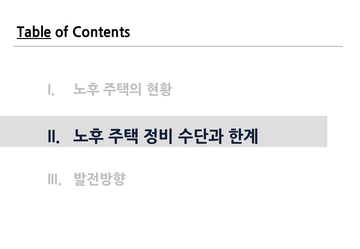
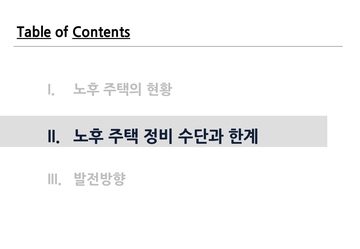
Contents underline: none -> present
